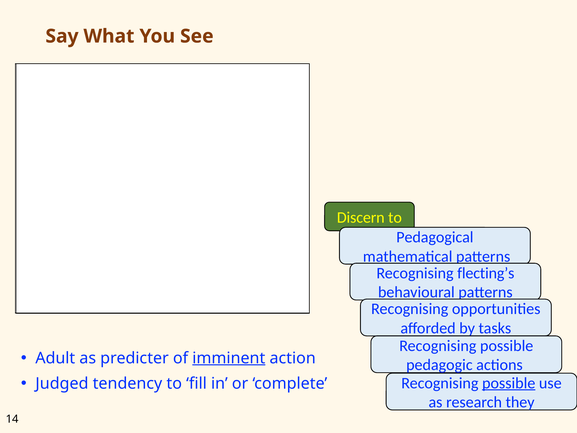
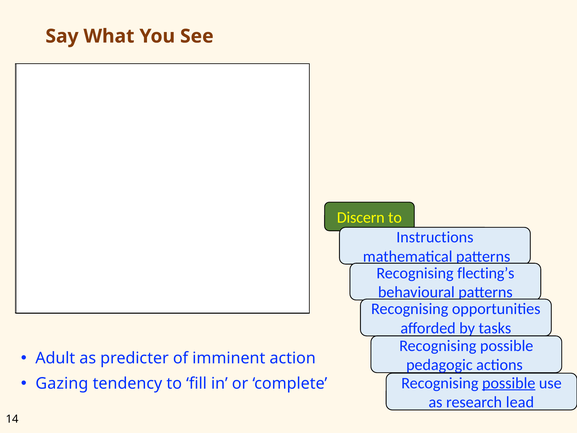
Pedagogical: Pedagogical -> Instructions
imminent underline: present -> none
Judged: Judged -> Gazing
they: they -> lead
